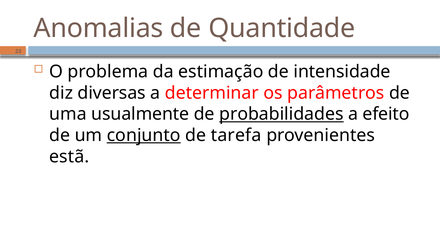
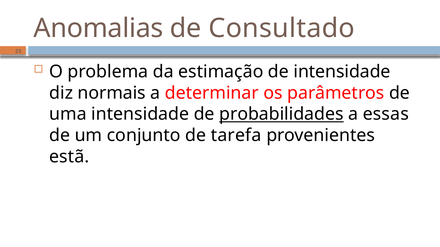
Quantidade: Quantidade -> Consultado
diversas: diversas -> normais
uma usualmente: usualmente -> intensidade
efeito: efeito -> essas
conjunto underline: present -> none
